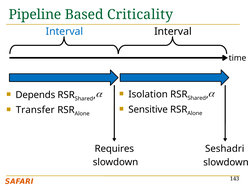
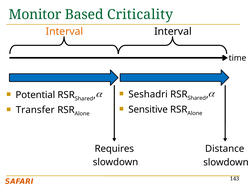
Pipeline: Pipeline -> Monitor
Interval at (64, 31) colour: blue -> orange
Isolation: Isolation -> Seshadri
Depends: Depends -> Potential
Seshadri: Seshadri -> Distance
